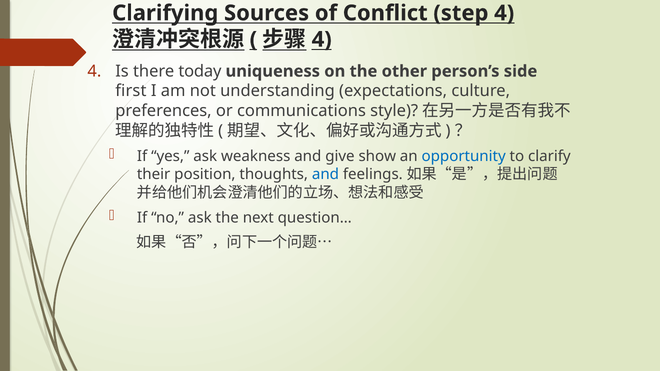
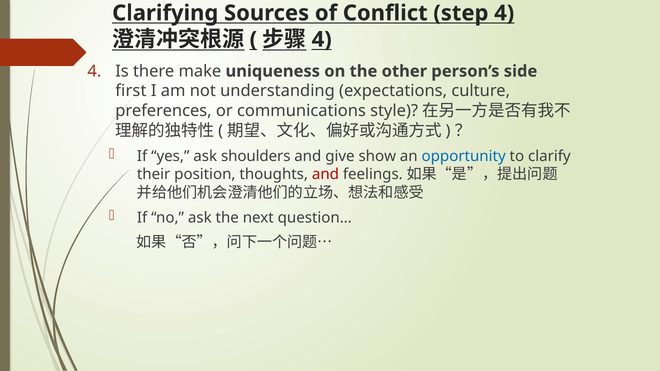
today: today -> make
weakness: weakness -> shoulders
and at (325, 175) colour: blue -> red
